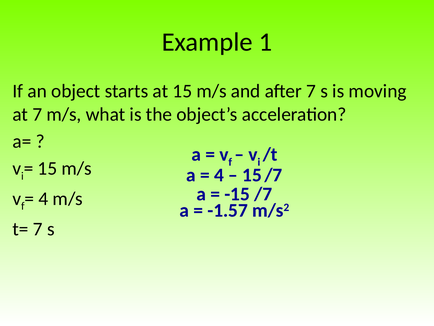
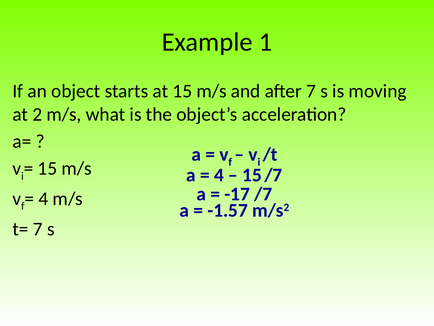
at 7: 7 -> 2
-15: -15 -> -17
